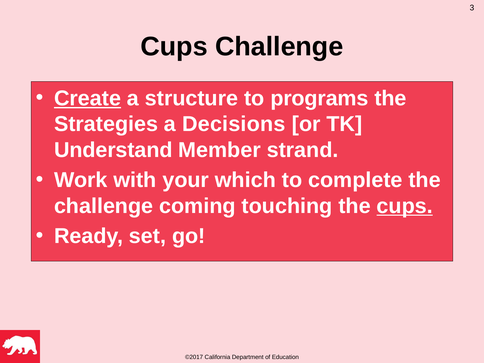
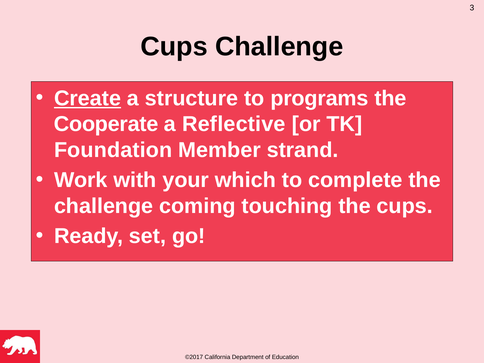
Strategies: Strategies -> Cooperate
Decisions: Decisions -> Reflective
Understand: Understand -> Foundation
cups at (405, 206) underline: present -> none
